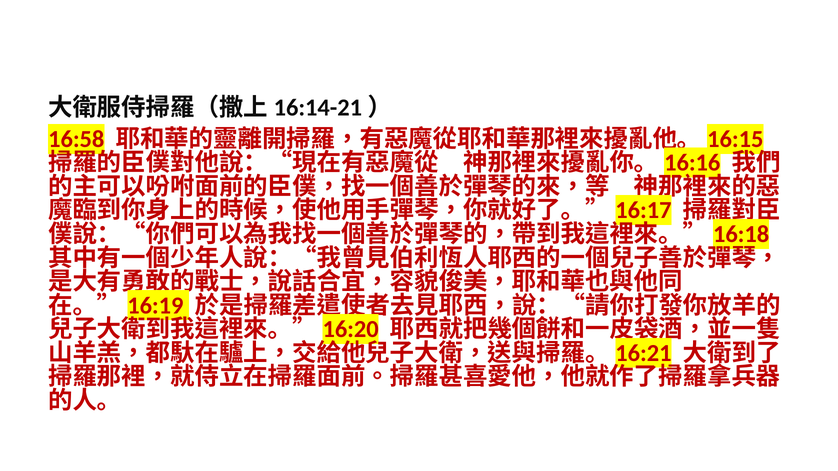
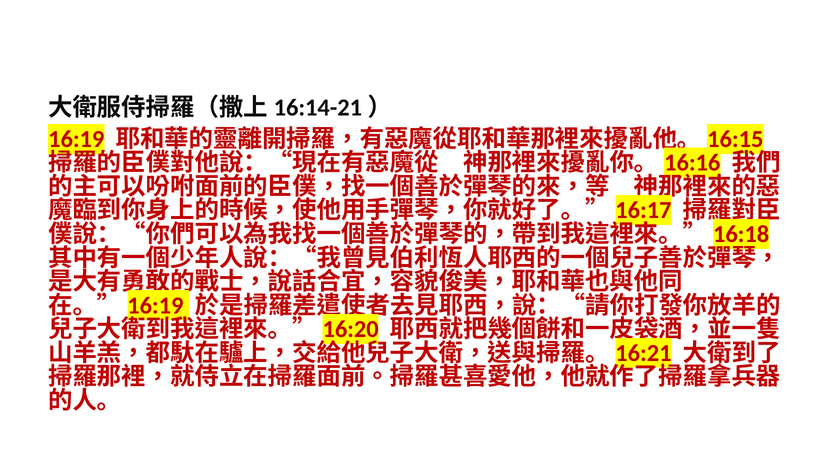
16:58: 16:58 -> 16:19
